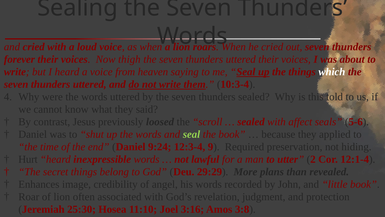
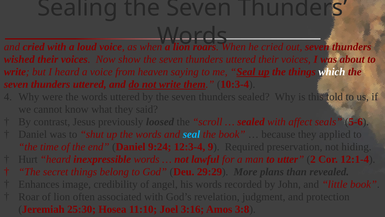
forever: forever -> wished
thigh: thigh -> show
seal at (191, 134) colour: light green -> light blue
